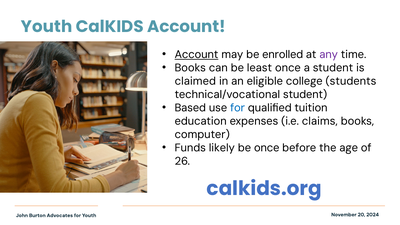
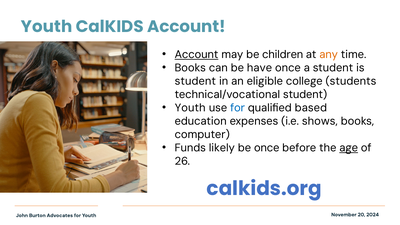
enrolled: enrolled -> children
any colour: purple -> orange
least: least -> have
claimed at (195, 81): claimed -> student
Based at (190, 108): Based -> Youth
tuition: tuition -> based
claims: claims -> shows
age underline: none -> present
